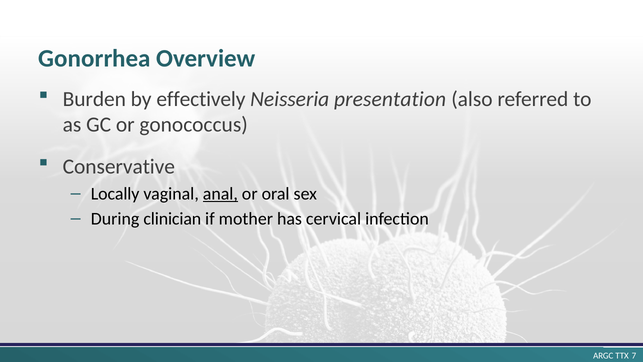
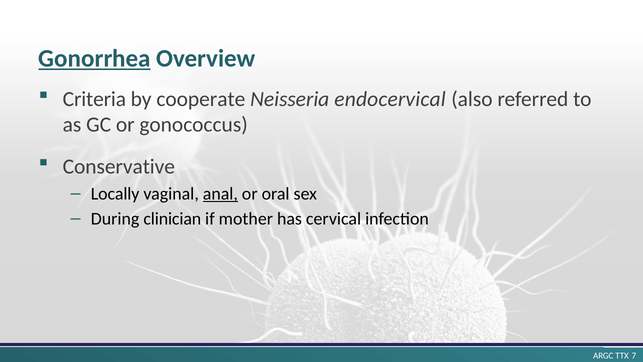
Gonorrhea underline: none -> present
Burden: Burden -> Criteria
effectively: effectively -> cooperate
presentation: presentation -> endocervical
